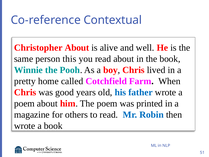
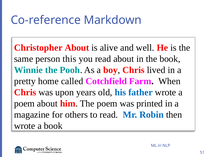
Contextual: Contextual -> Markdown
good: good -> upon
